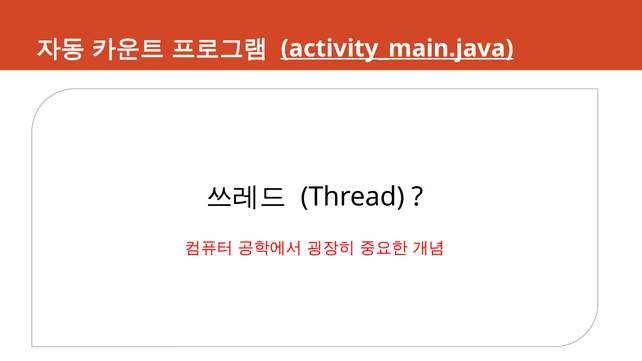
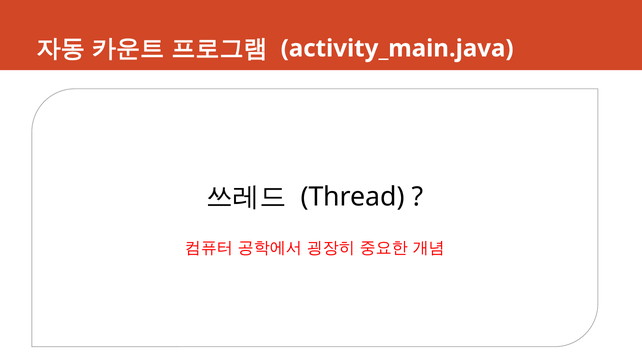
activity_main.java underline: present -> none
